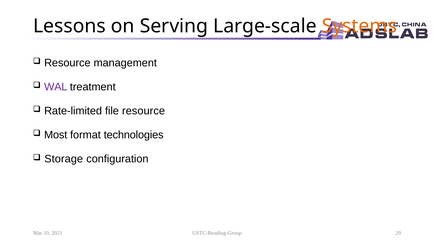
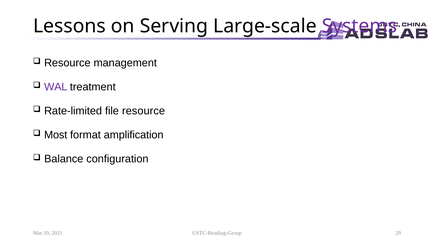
Systems colour: orange -> purple
technologies: technologies -> amplification
Storage: Storage -> Balance
